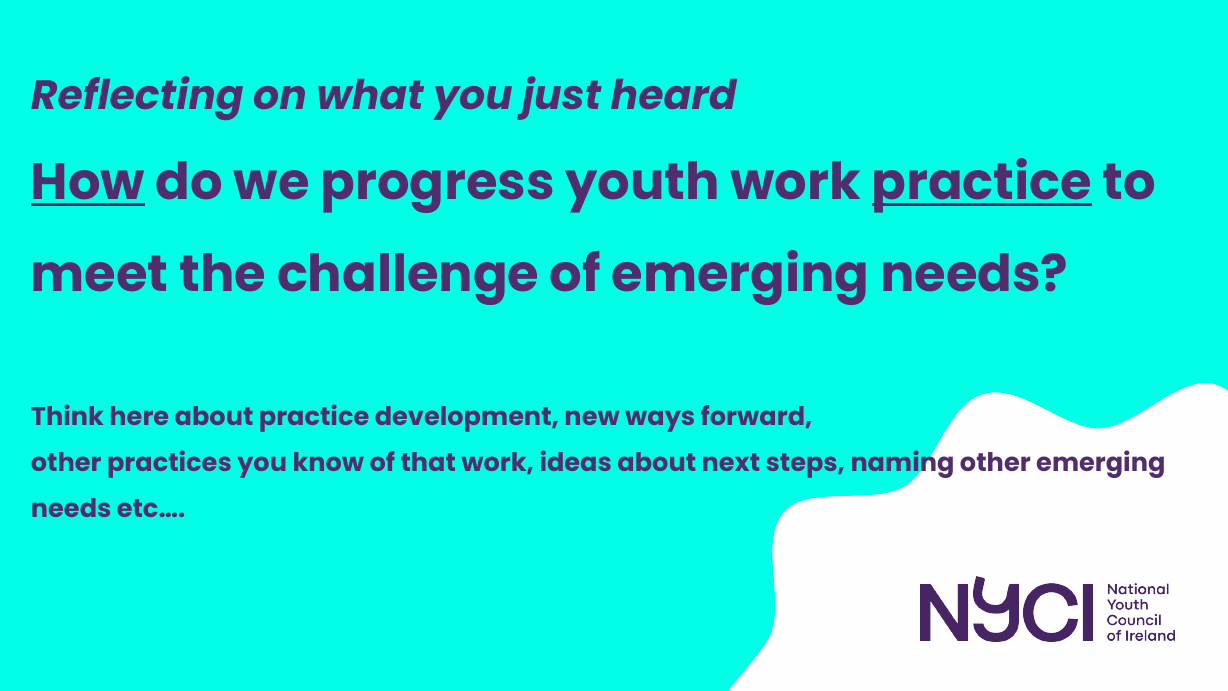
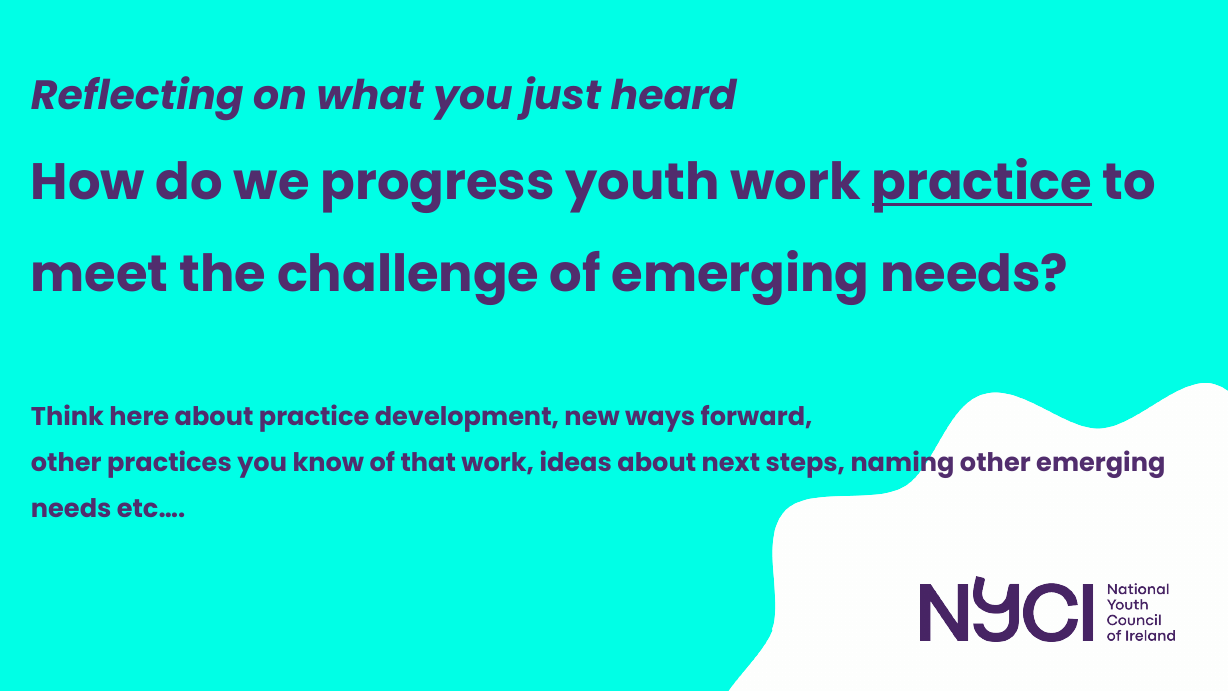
How underline: present -> none
